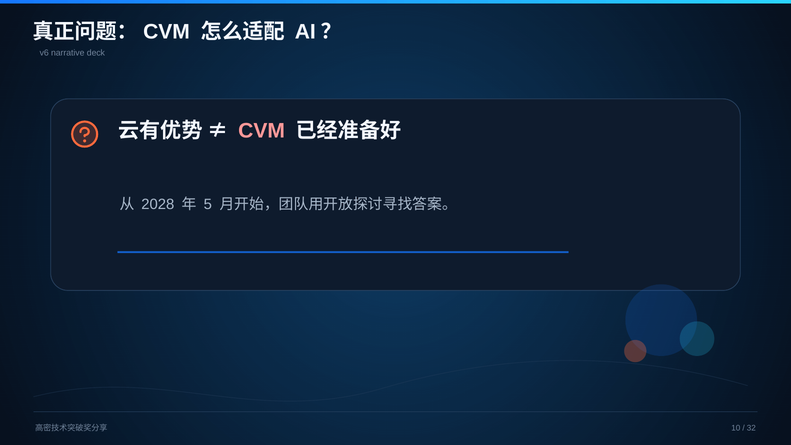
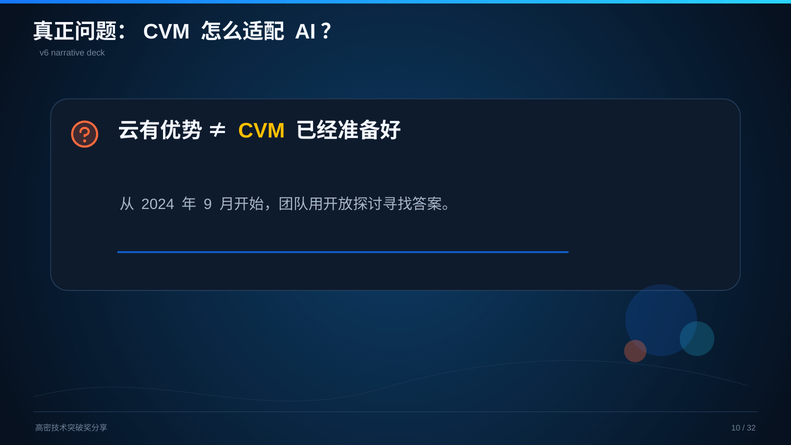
CVM colour: pink -> yellow
2028: 2028 -> 2024
5: 5 -> 9
